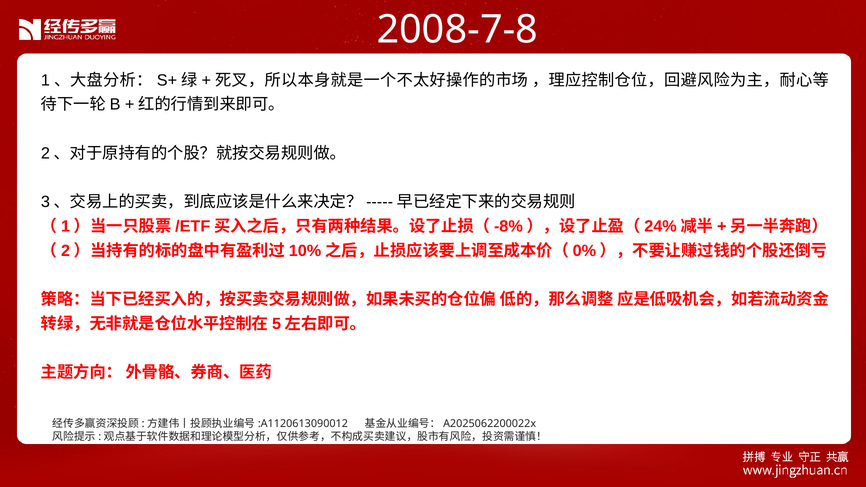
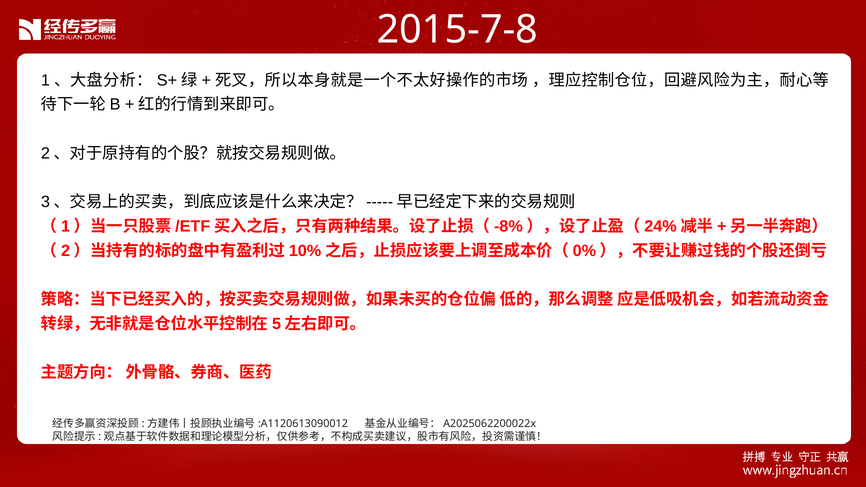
2008-7-8: 2008-7-8 -> 2015-7-8
